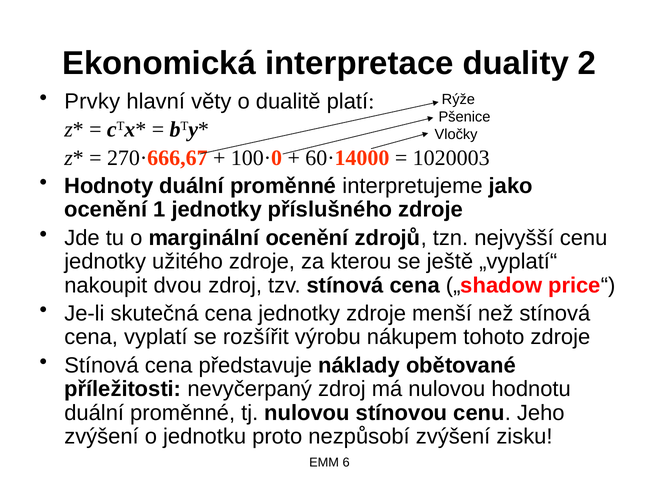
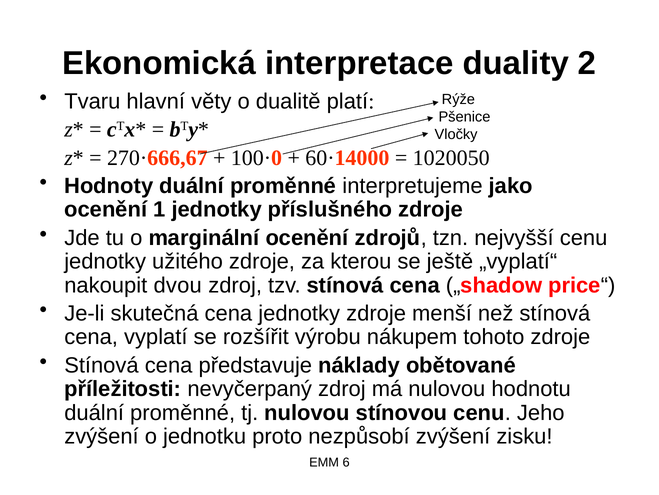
Prvky: Prvky -> Tvaru
1020003: 1020003 -> 1020050
